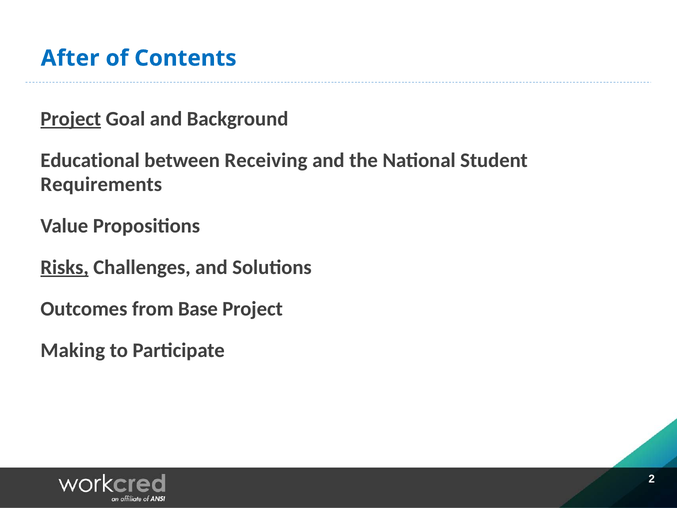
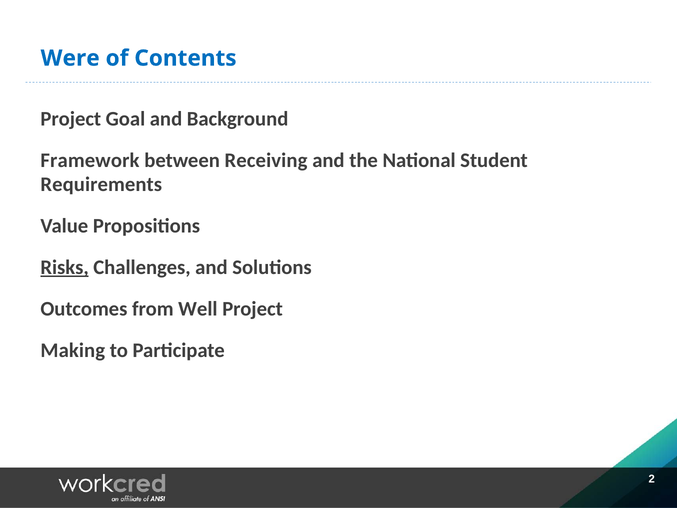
After: After -> Were
Project at (71, 119) underline: present -> none
Educational: Educational -> Framework
Base: Base -> Well
